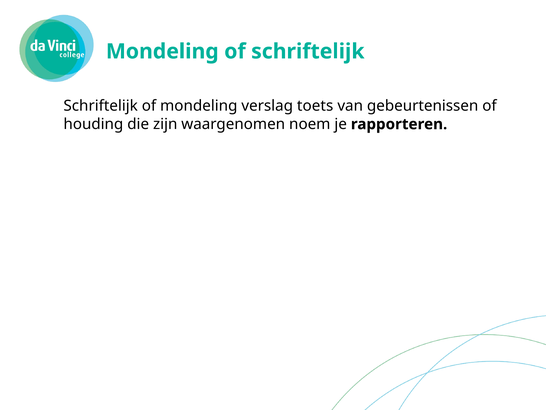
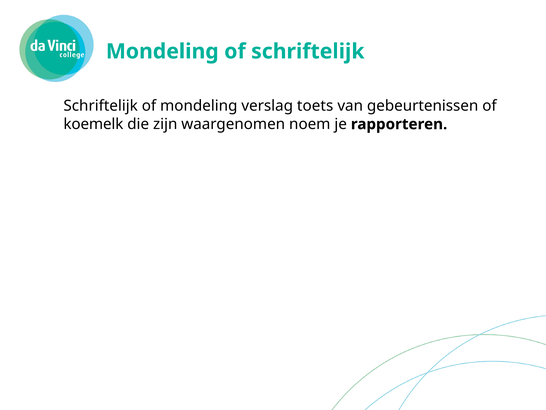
houding: houding -> koemelk
